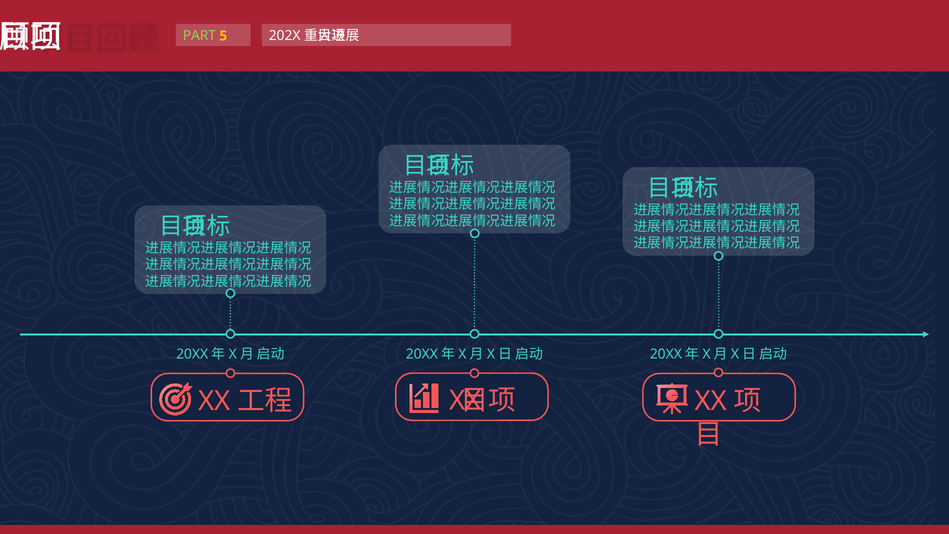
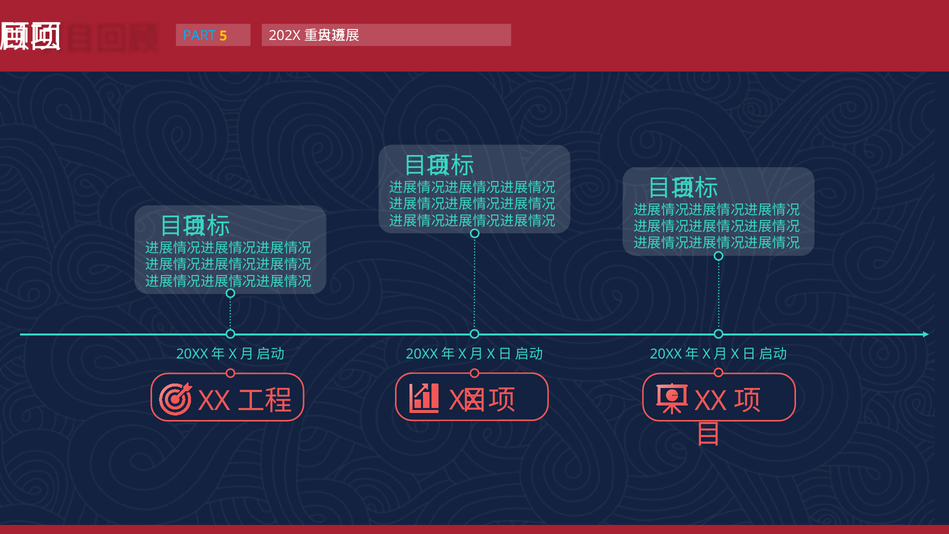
PART colour: light green -> light blue
